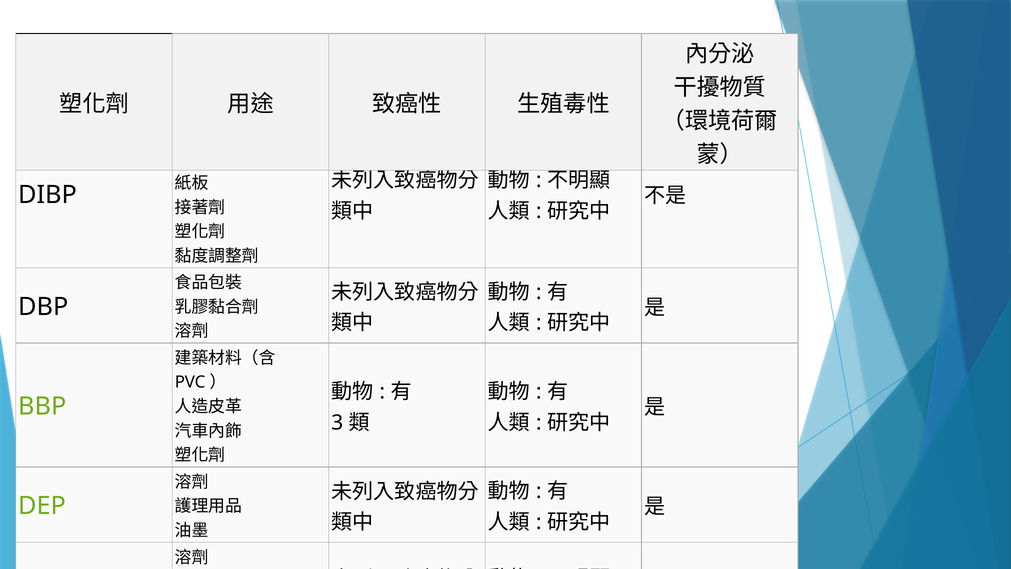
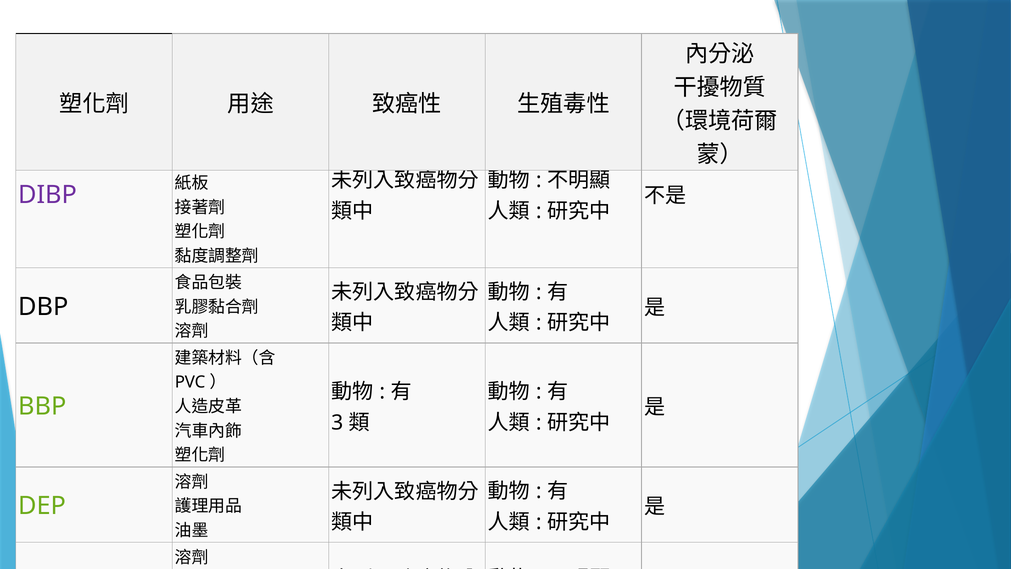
DIBP colour: black -> purple
